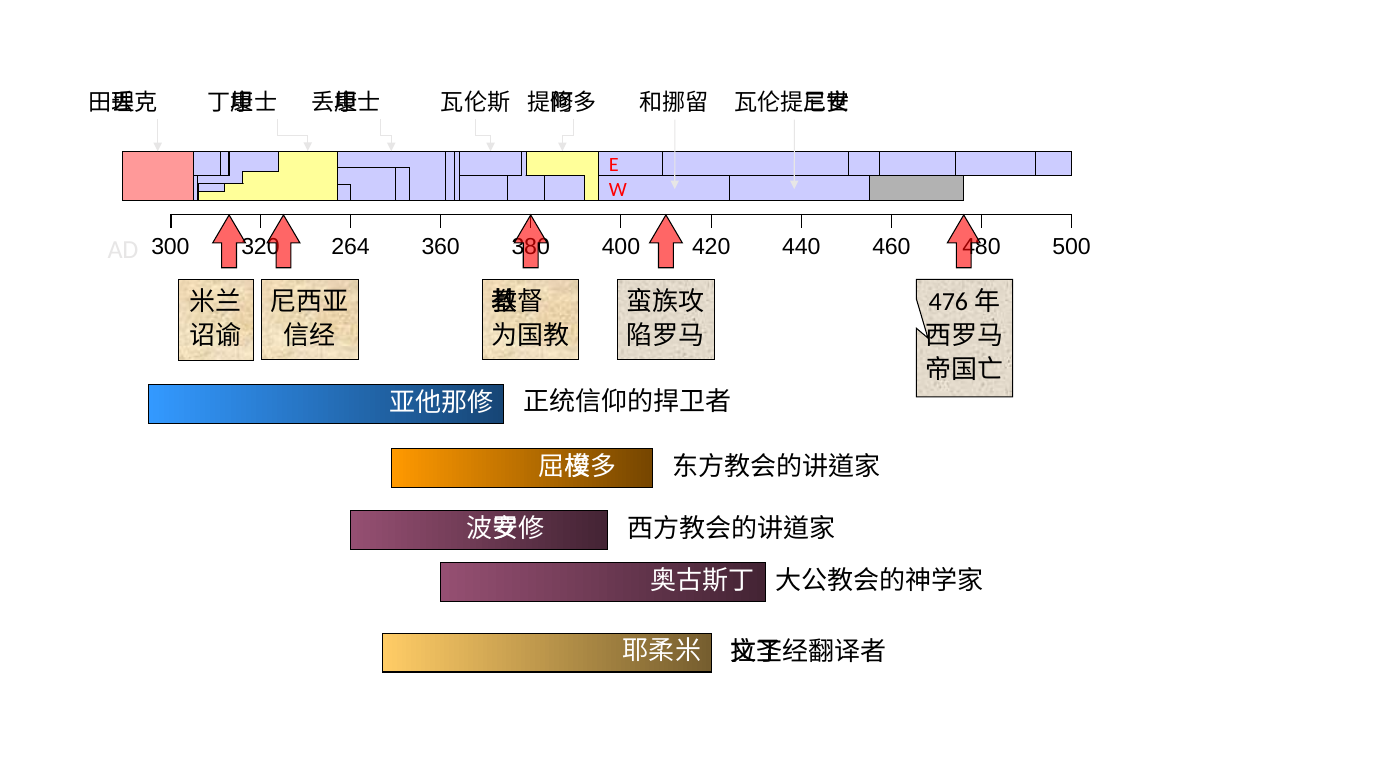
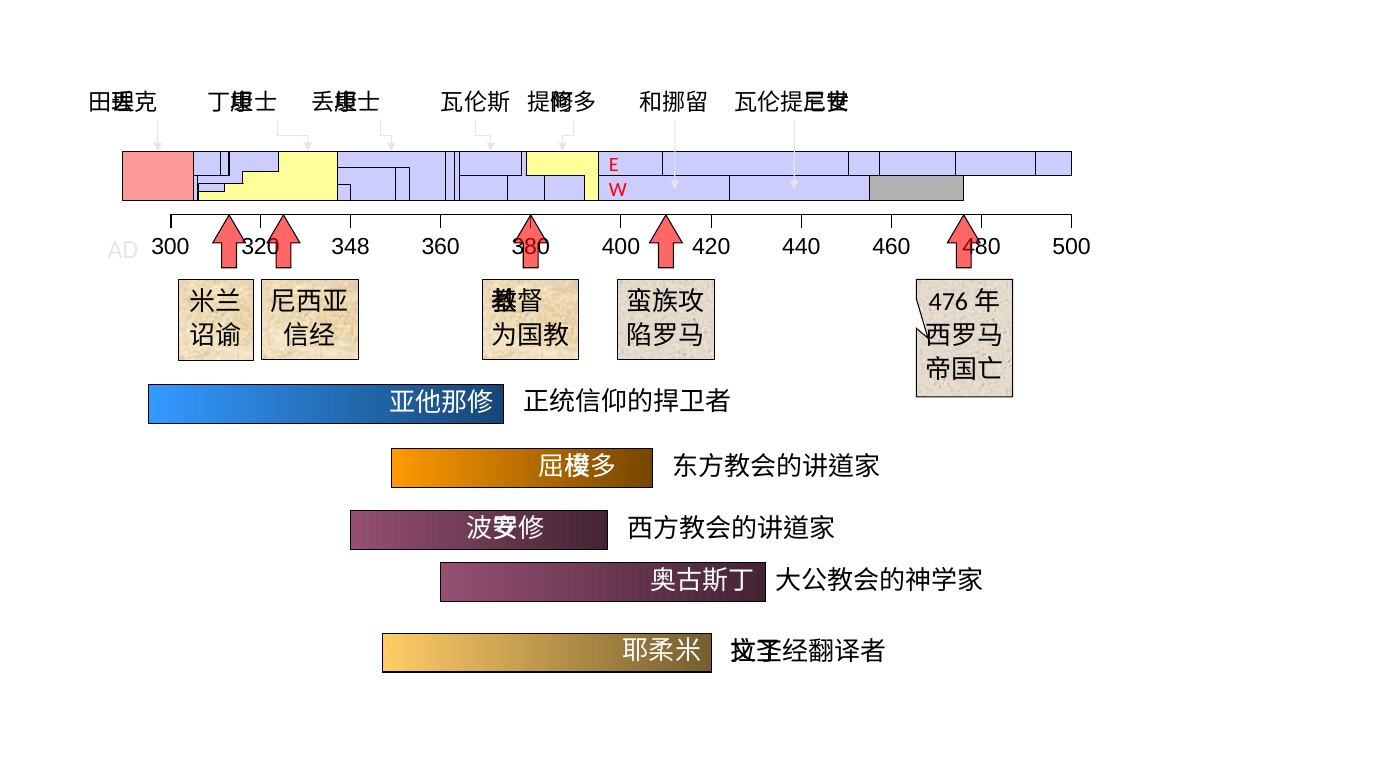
264: 264 -> 348
